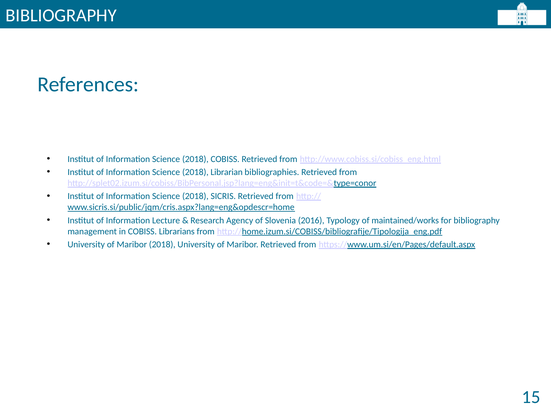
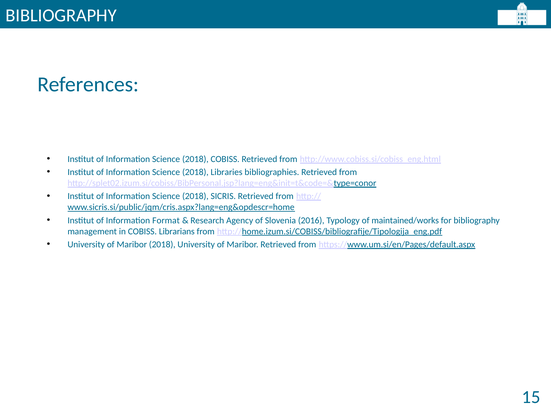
Librarian: Librarian -> Libraries
Lecture: Lecture -> Format
